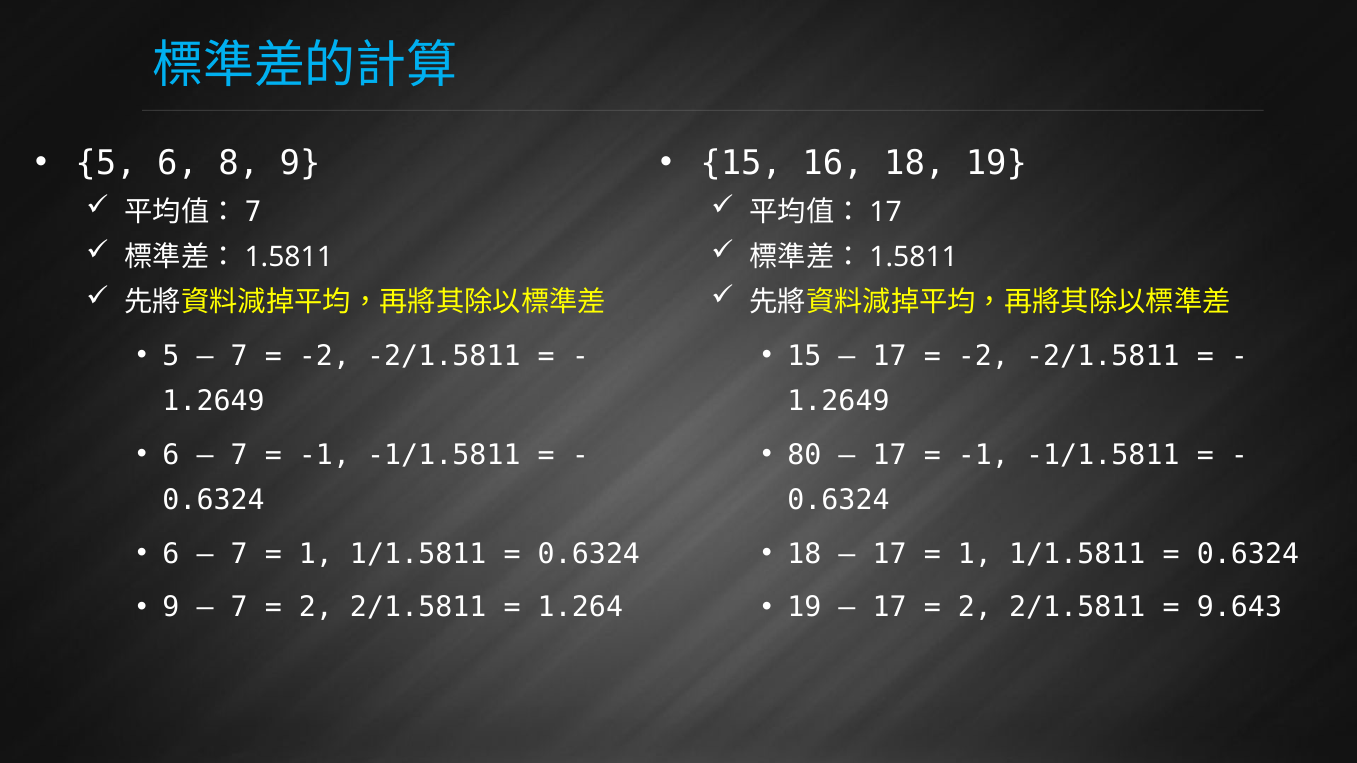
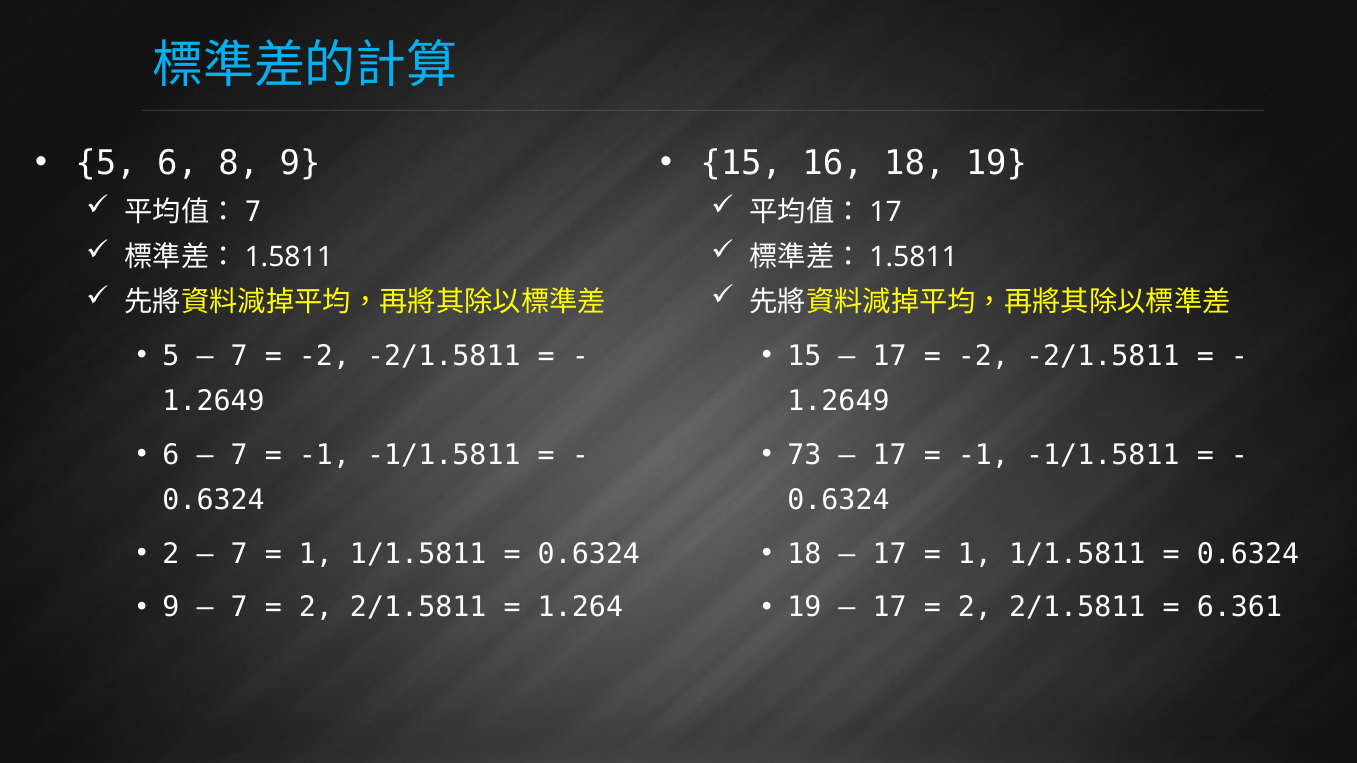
80: 80 -> 73
6 at (171, 554): 6 -> 2
9.643: 9.643 -> 6.361
